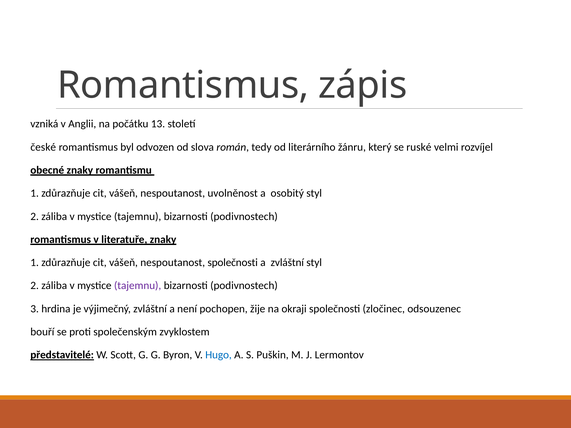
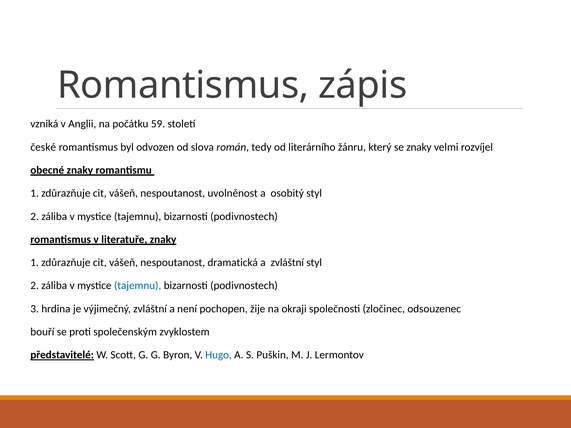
13: 13 -> 59
se ruské: ruské -> znaky
nespoutanost společnosti: společnosti -> dramatická
tajemnu at (138, 286) colour: purple -> blue
